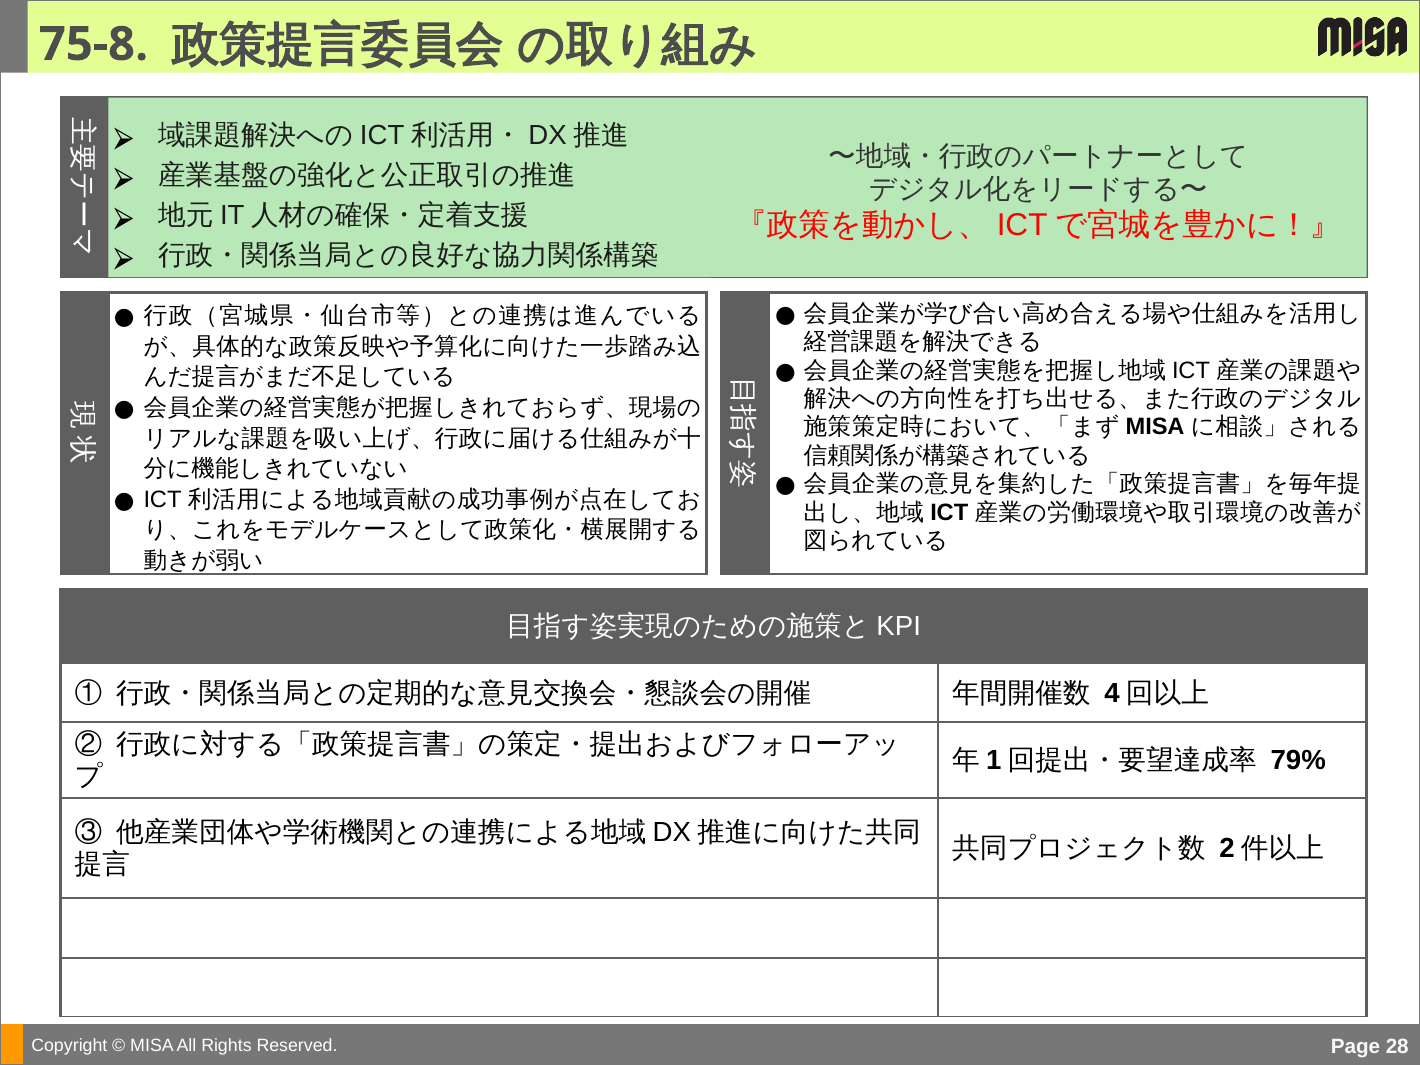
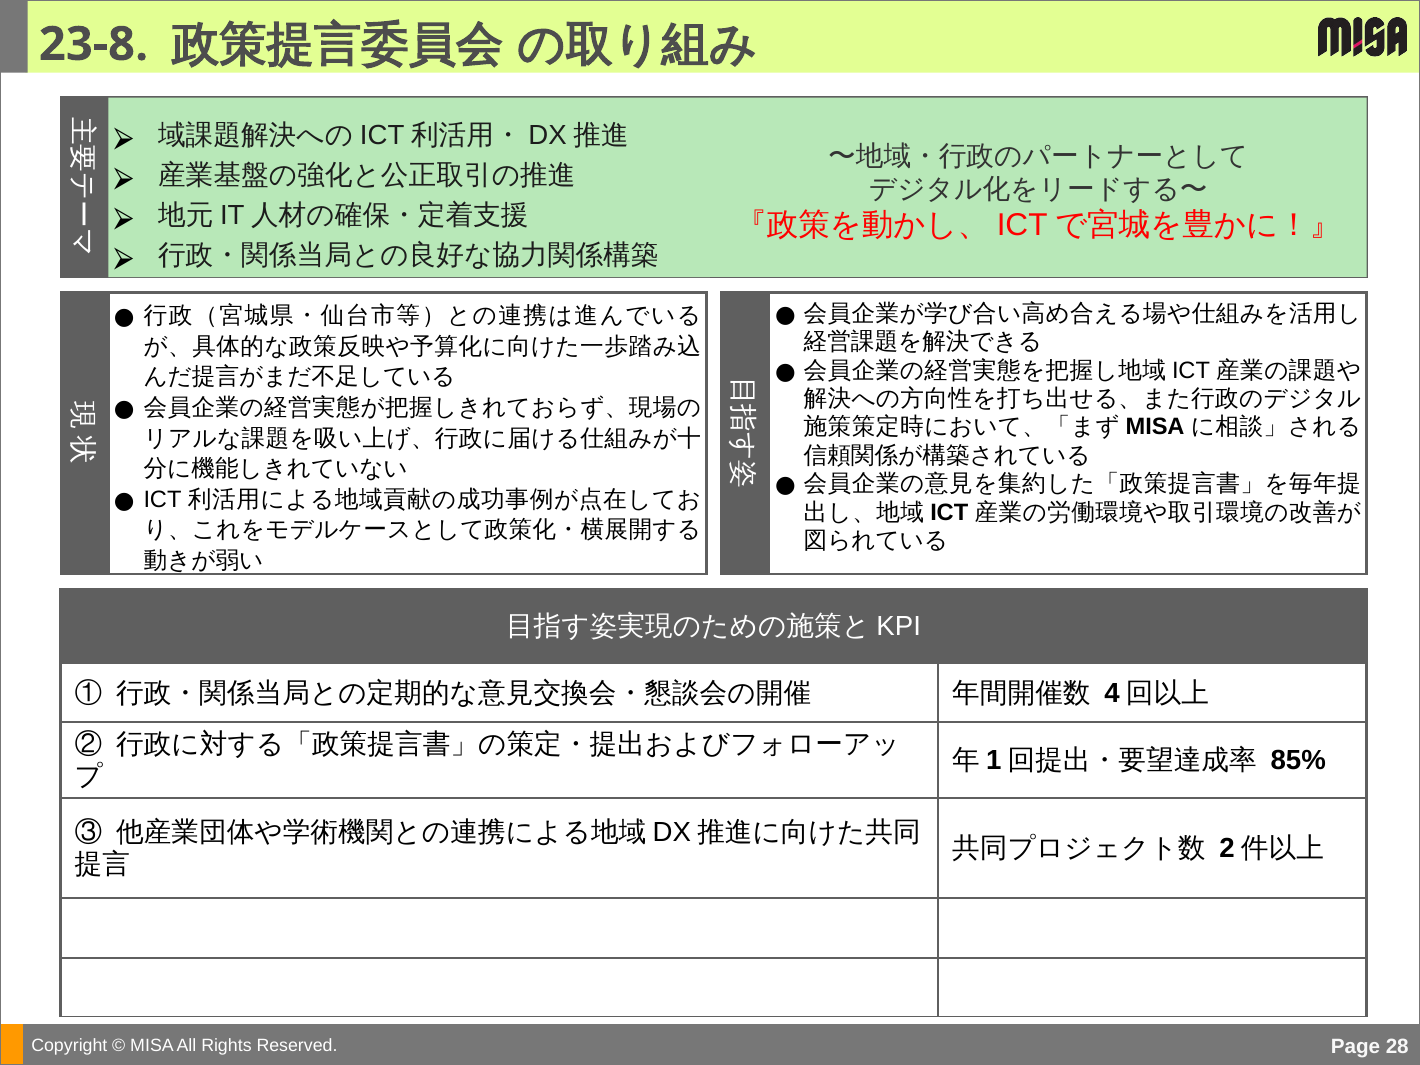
75-8: 75-8 -> 23-8
79%: 79% -> 85%
